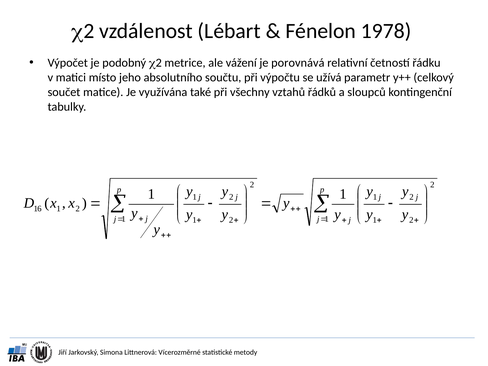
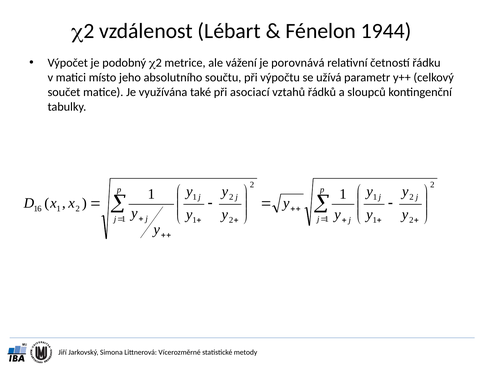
1978: 1978 -> 1944
všechny: všechny -> asociací
